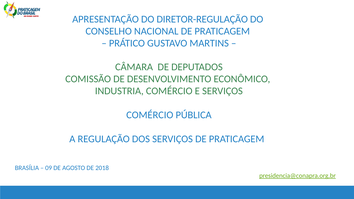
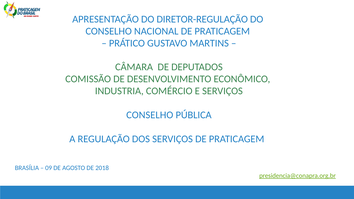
COMÉRCIO at (150, 115): COMÉRCIO -> CONSELHO
